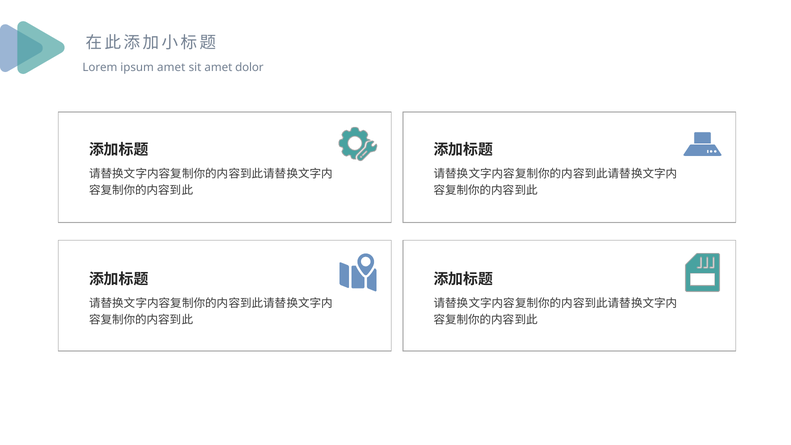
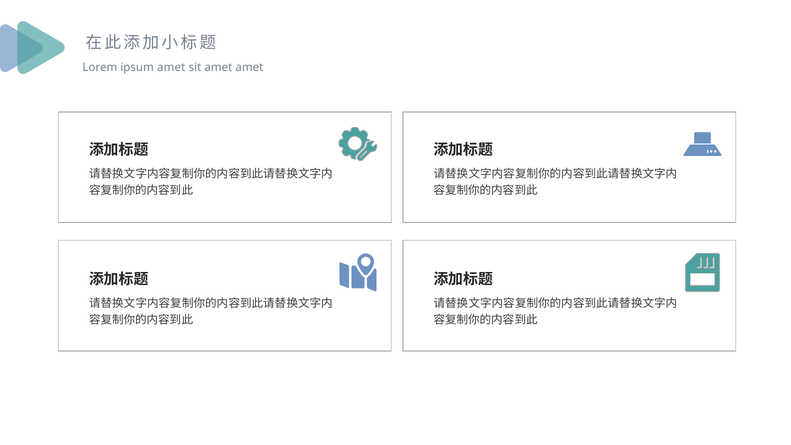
amet dolor: dolor -> amet
